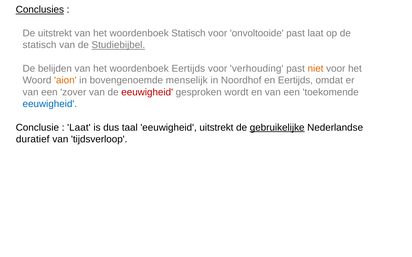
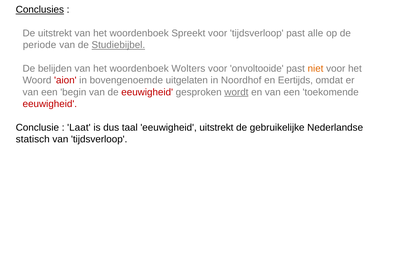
woordenboek Statisch: Statisch -> Spreekt
voor onvoltooide: onvoltooide -> tijdsverloop
past laat: laat -> alle
statisch at (40, 45): statisch -> periode
woordenboek Eertijds: Eertijds -> Wolters
verhouding: verhouding -> onvoltooide
aion colour: orange -> red
menselijk: menselijk -> uitgelaten
zover: zover -> begin
wordt underline: none -> present
eeuwigheid at (50, 104) colour: blue -> red
gebruikelijke underline: present -> none
duratief: duratief -> statisch
